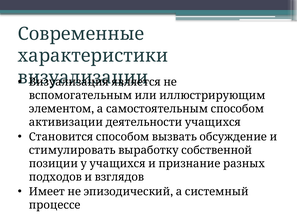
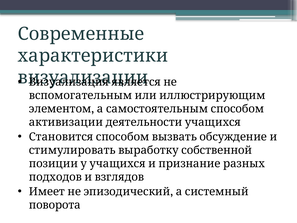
процессе: процессе -> поворота
